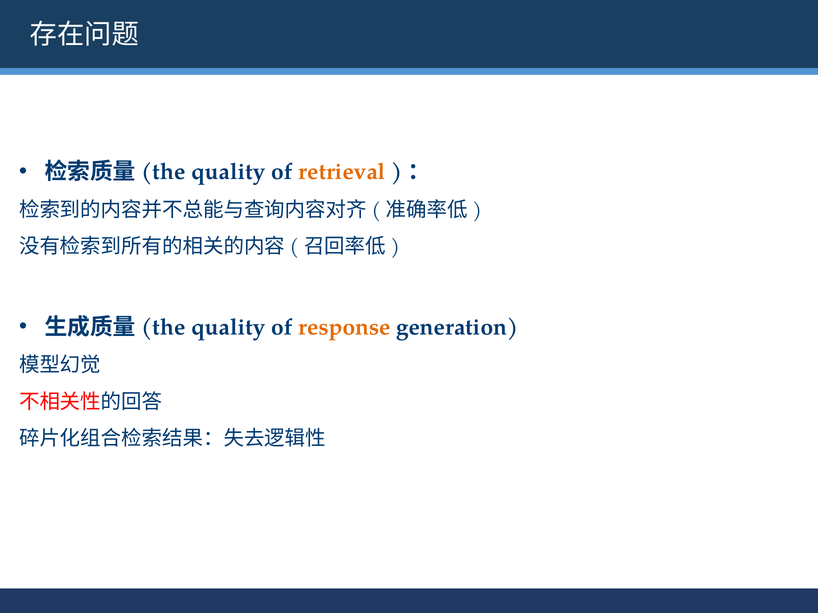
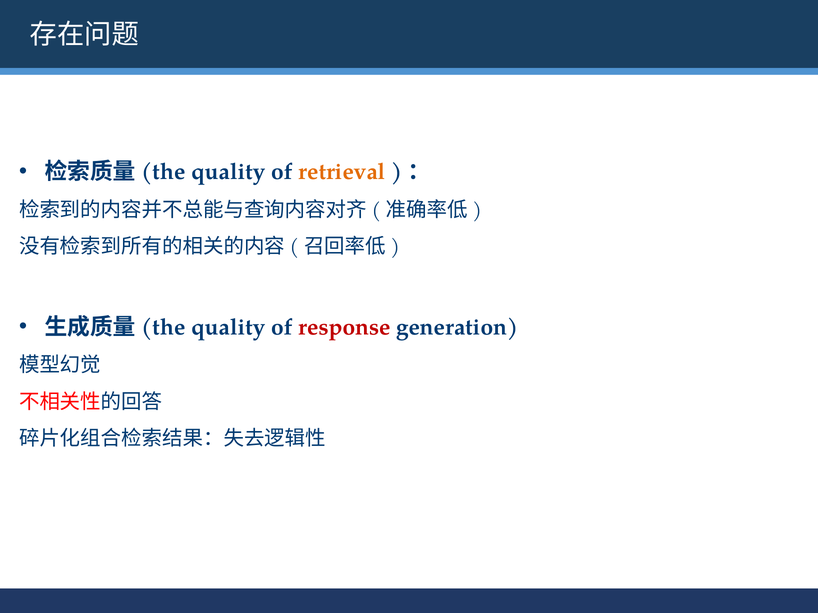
response colour: orange -> red
